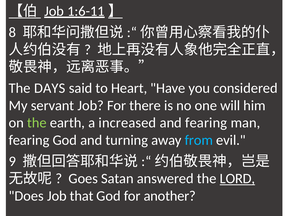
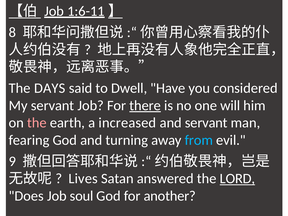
Heart: Heart -> Dwell
there underline: none -> present
the at (37, 123) colour: light green -> pink
and fearing: fearing -> servant
Goes: Goes -> Lives
that: that -> soul
